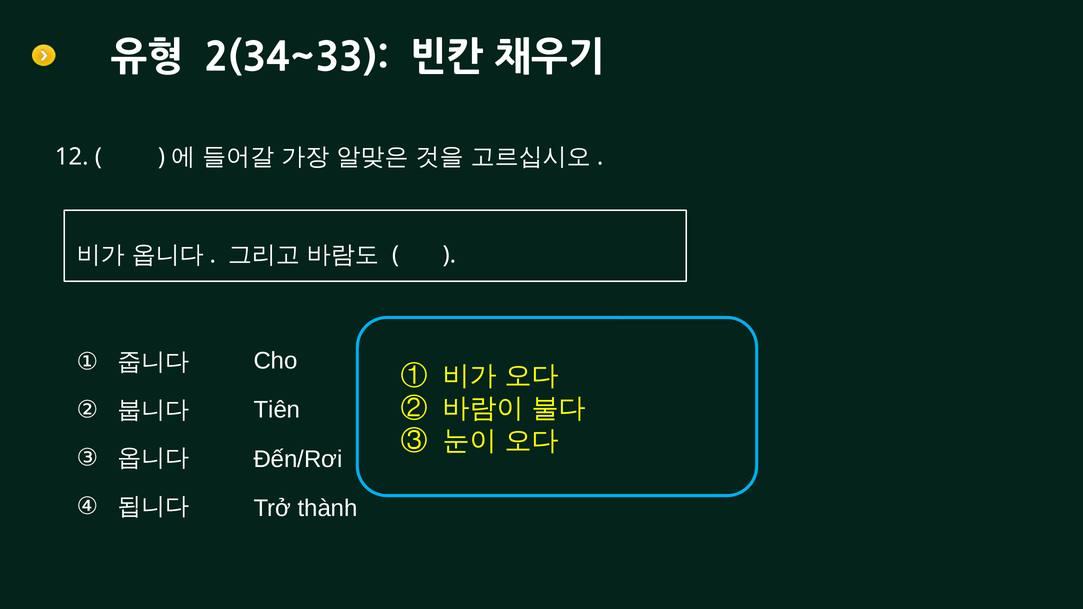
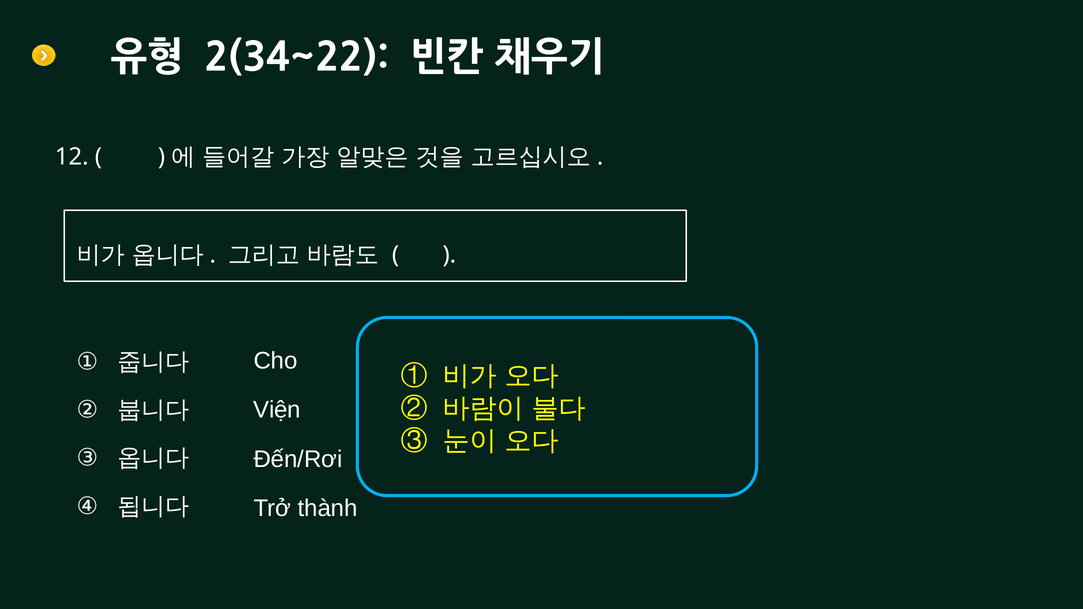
2(34~33: 2(34~33 -> 2(34~22
Tiên: Tiên -> Viện
